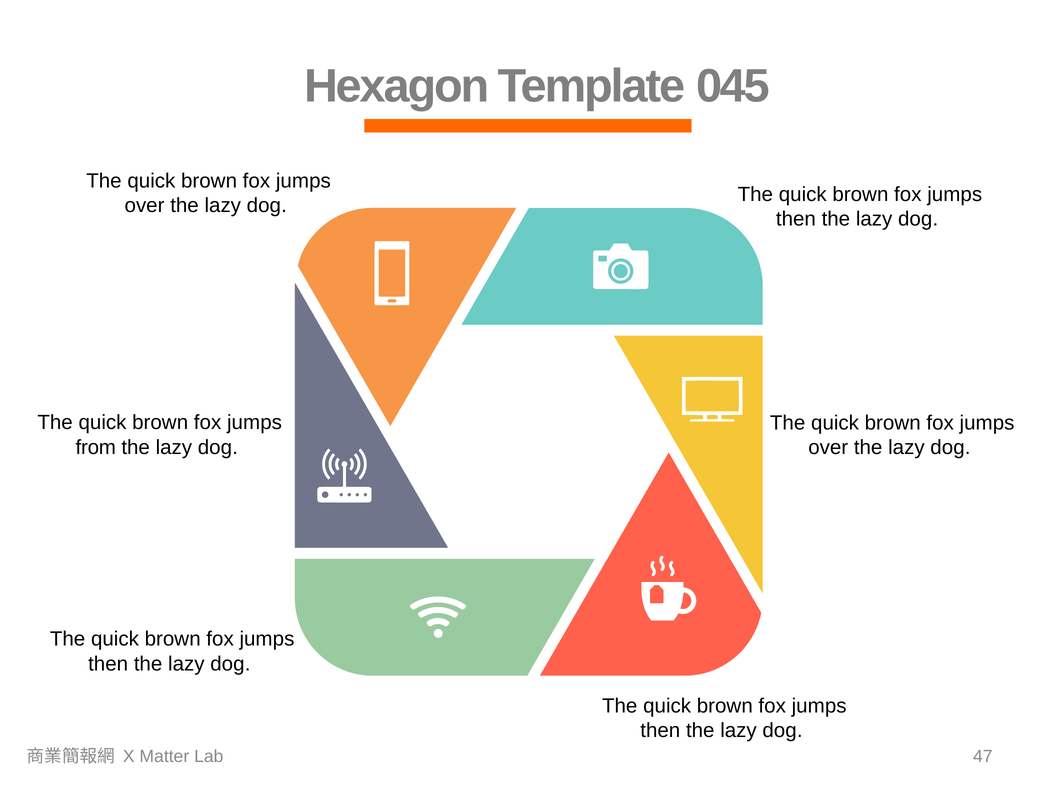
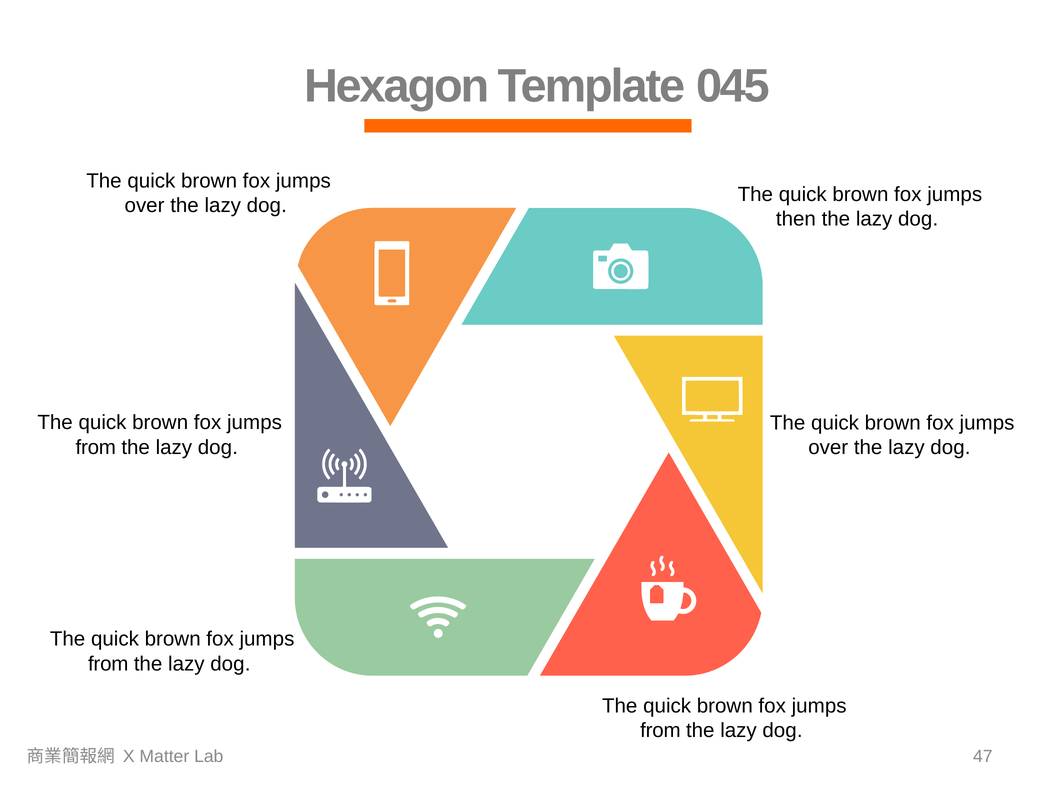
then at (108, 664): then -> from
then at (660, 730): then -> from
